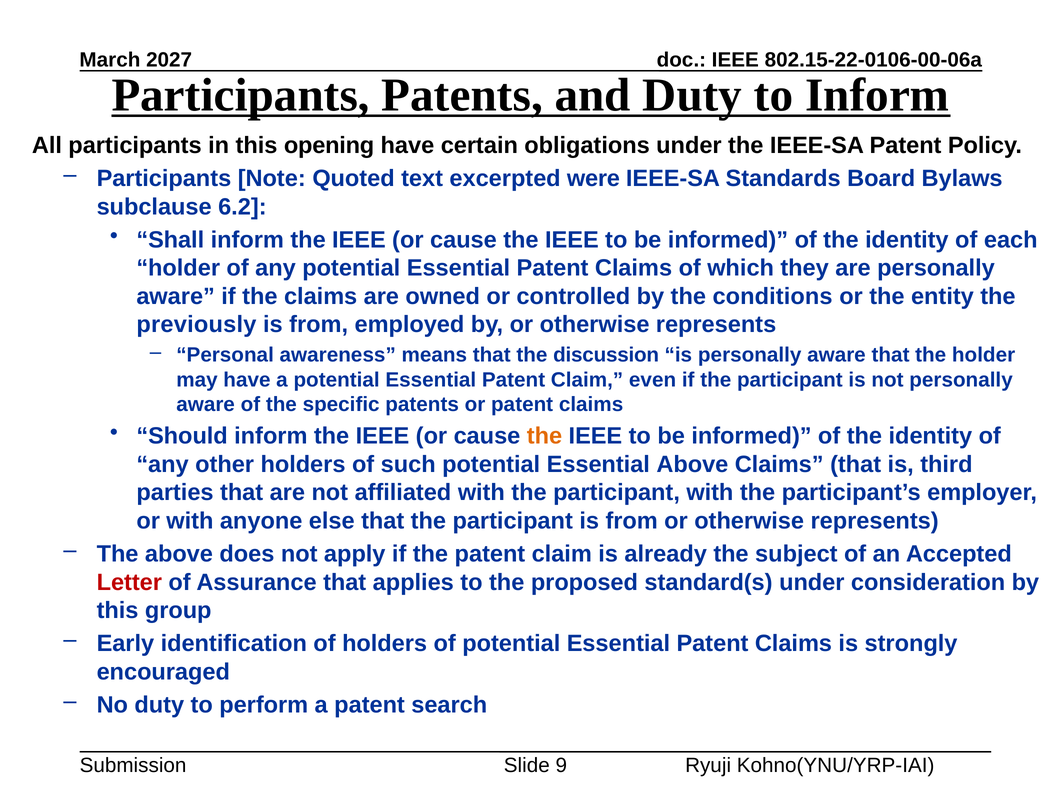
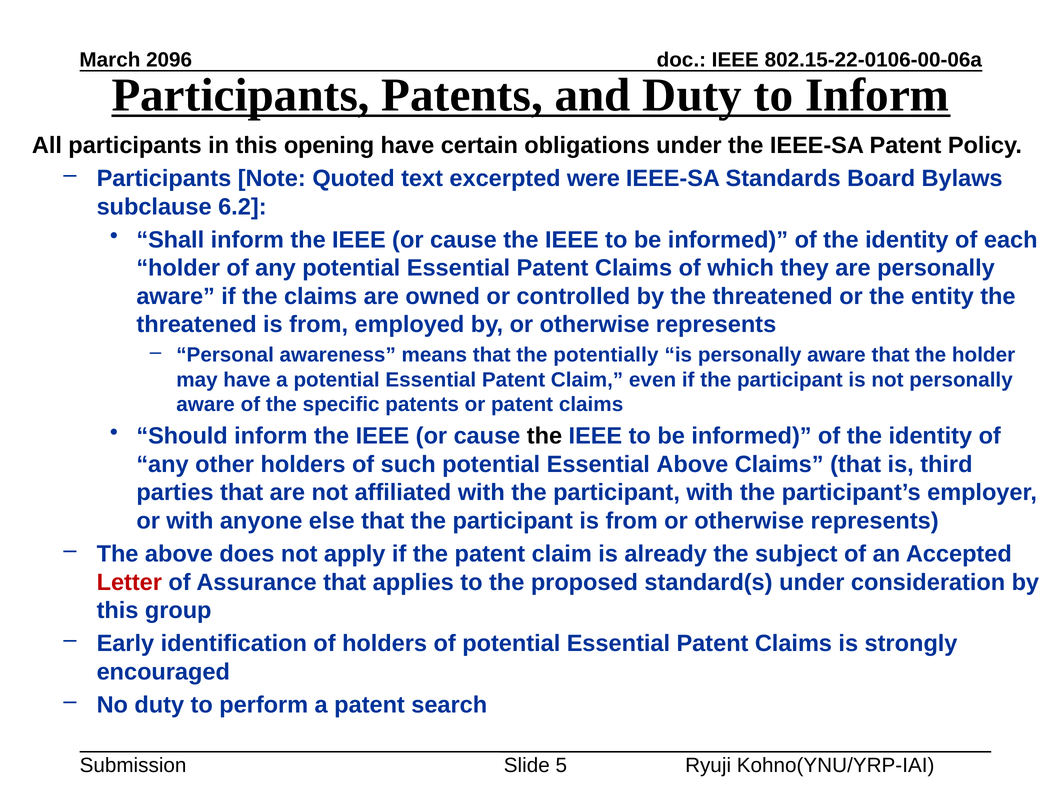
2027: 2027 -> 2096
by the conditions: conditions -> threatened
previously at (196, 325): previously -> threatened
discussion: discussion -> potentially
the at (545, 436) colour: orange -> black
9: 9 -> 5
